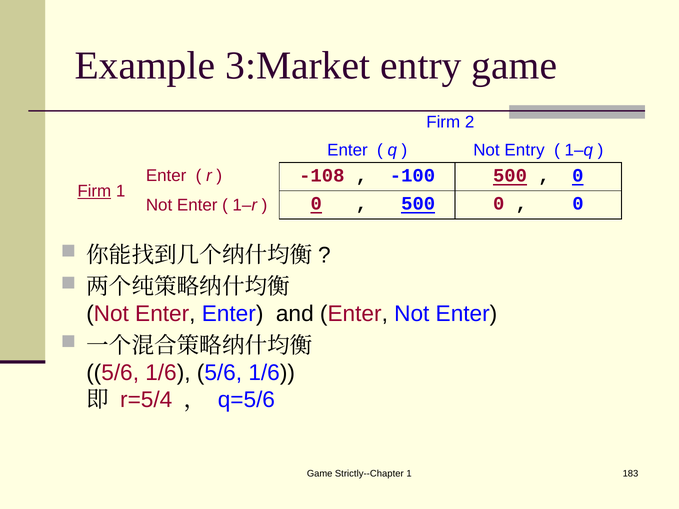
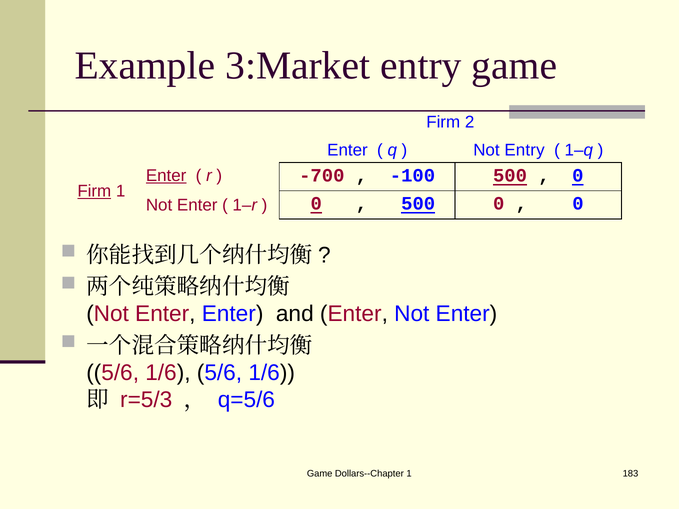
Enter at (166, 176) underline: none -> present
-108: -108 -> -700
r=5/4: r=5/4 -> r=5/3
Strictly--Chapter: Strictly--Chapter -> Dollars--Chapter
